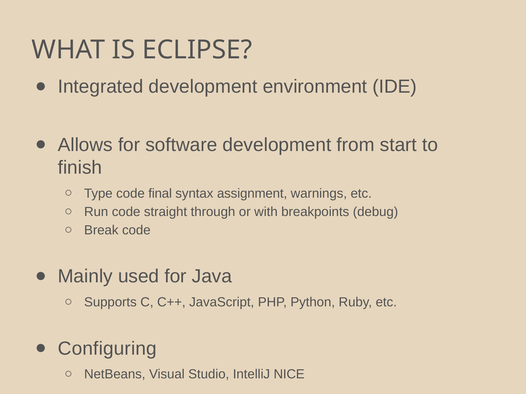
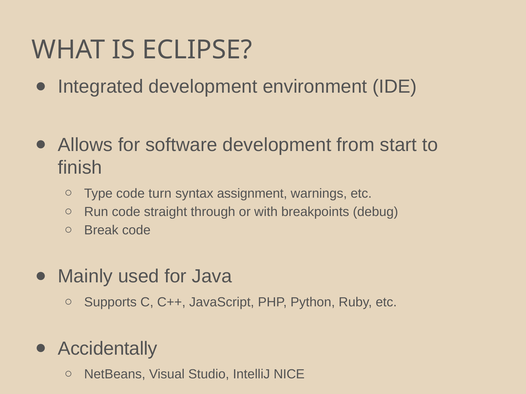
final: final -> turn
Configuring: Configuring -> Accidentally
